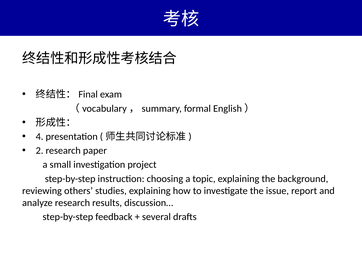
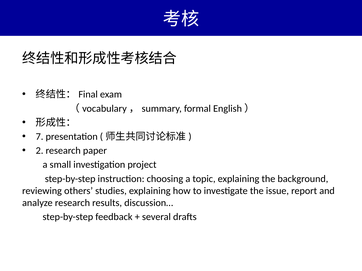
4: 4 -> 7
